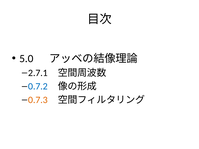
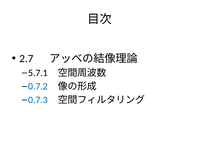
5.0: 5.0 -> 2.7
2.7.1: 2.7.1 -> 5.7.1
0.7.3 colour: orange -> blue
